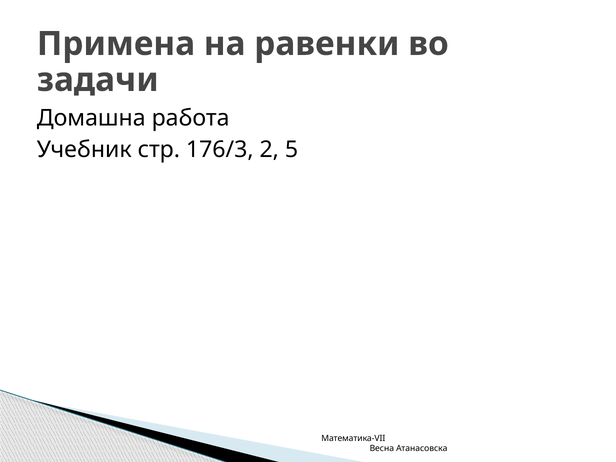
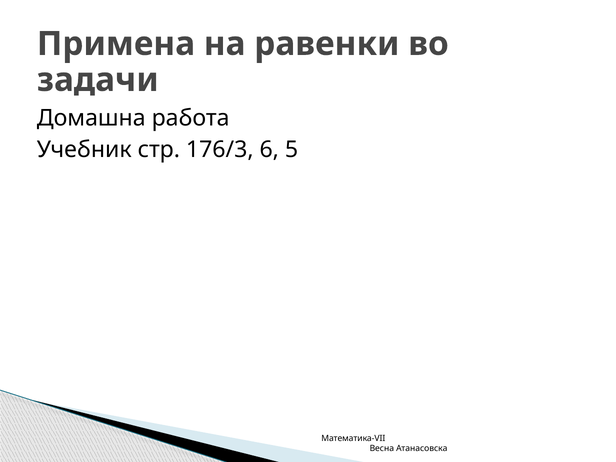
2: 2 -> 6
